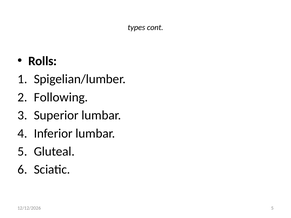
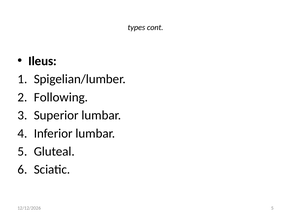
Rolls: Rolls -> Ileus
